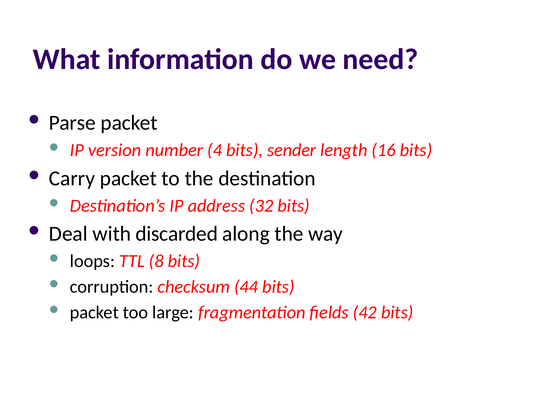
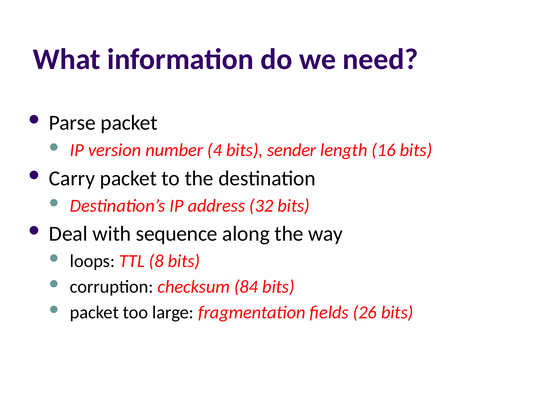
discarded: discarded -> sequence
44: 44 -> 84
42: 42 -> 26
